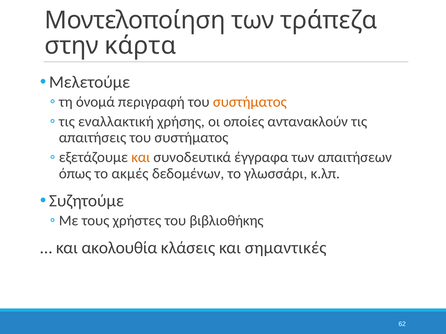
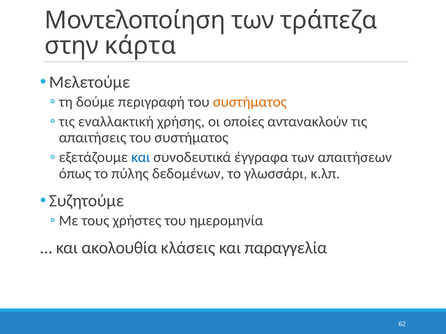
όνομά: όνομά -> δούμε
και at (141, 158) colour: orange -> blue
ακμές: ακμές -> πύλης
βιβλιοθήκης: βιβλιοθήκης -> ημερομηνία
σημαντικές: σημαντικές -> παραγγελία
